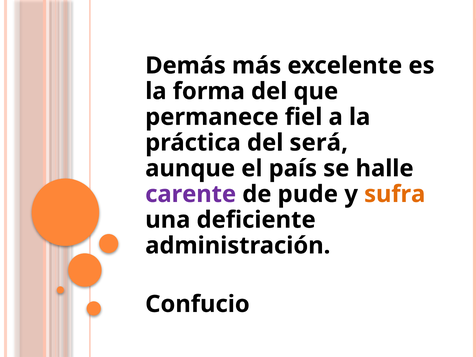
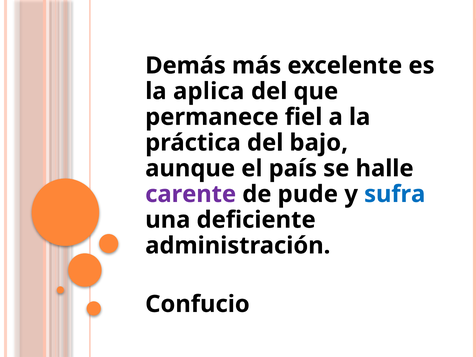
forma: forma -> aplica
será: será -> bajo
sufra colour: orange -> blue
